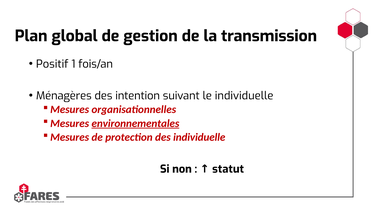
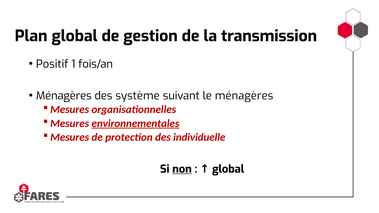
intention: intention -> système
le individuelle: individuelle -> ménagères
non underline: none -> present
statut at (228, 169): statut -> global
